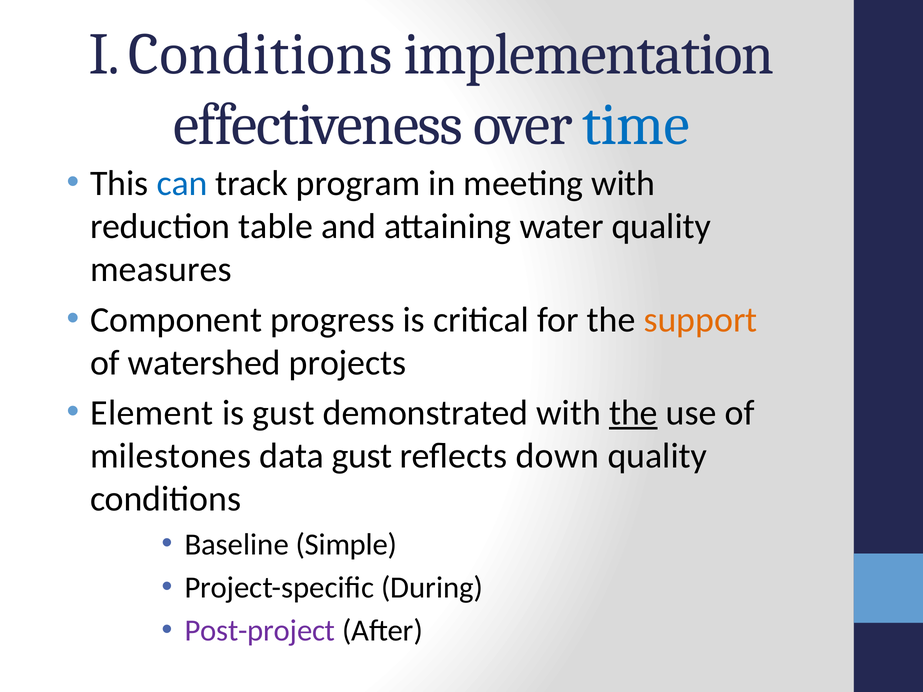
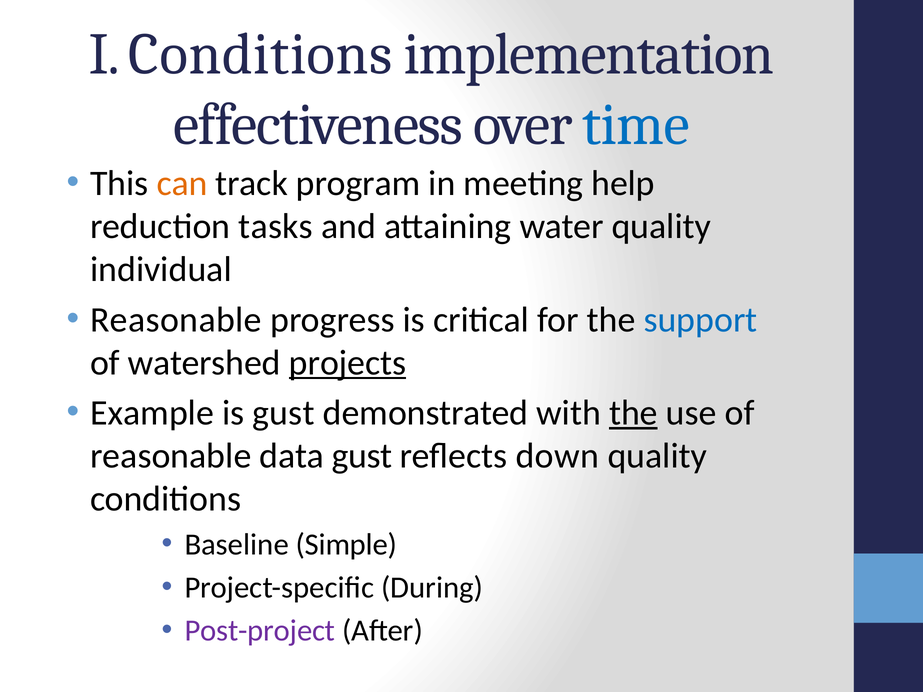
can colour: blue -> orange
meeting with: with -> help
table: table -> tasks
measures: measures -> individual
Component at (176, 320): Component -> Reasonable
support colour: orange -> blue
projects underline: none -> present
Element: Element -> Example
milestones at (171, 456): milestones -> reasonable
